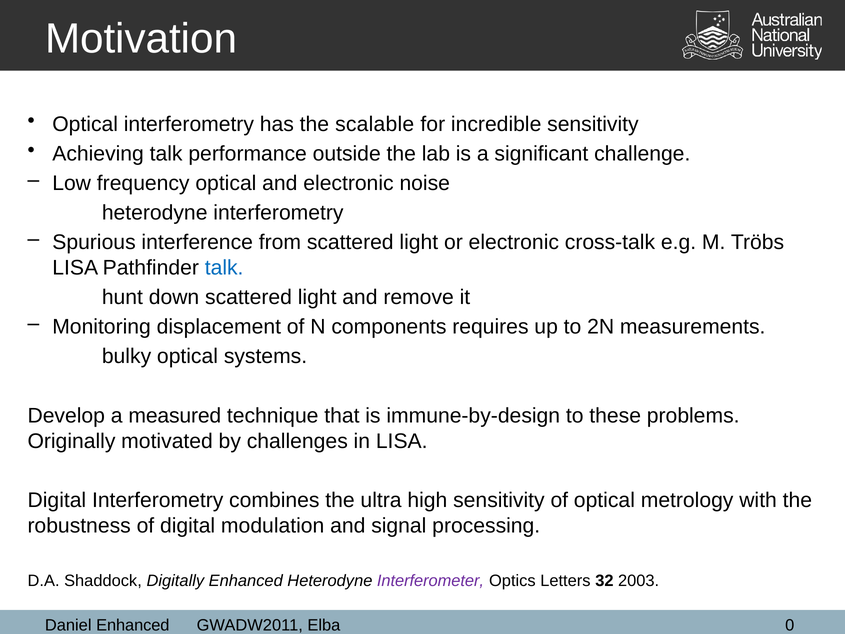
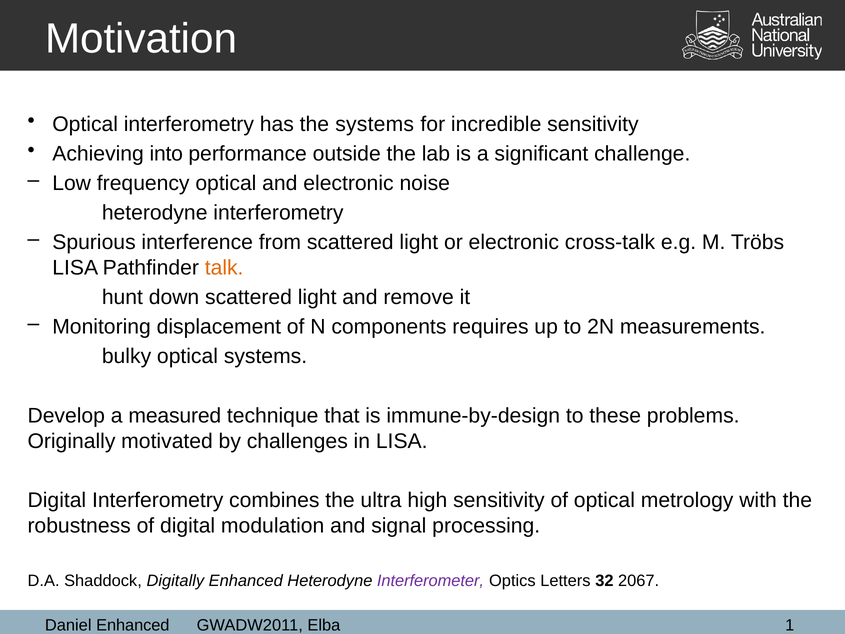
the scalable: scalable -> systems
Achieving talk: talk -> into
talk at (224, 268) colour: blue -> orange
2003: 2003 -> 2067
0: 0 -> 1
